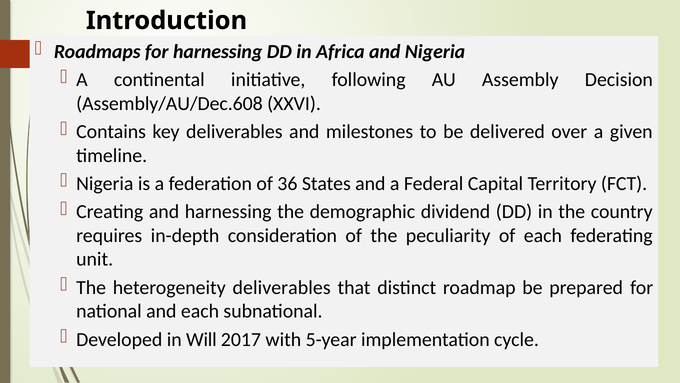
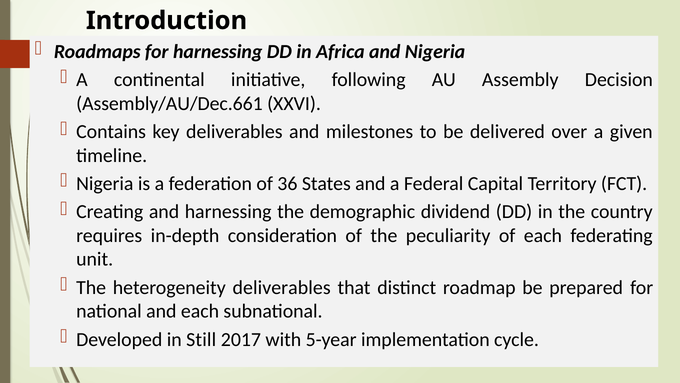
Assembly/AU/Dec.608: Assembly/AU/Dec.608 -> Assembly/AU/Dec.661
Will: Will -> Still
